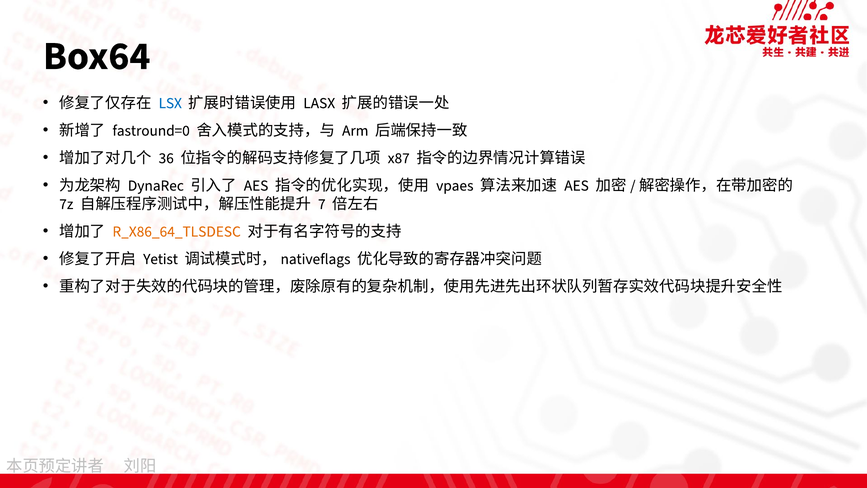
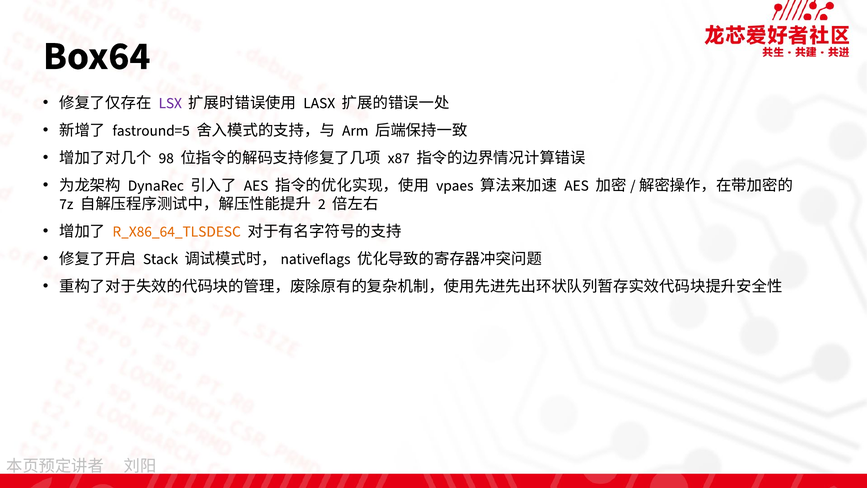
LSX colour: blue -> purple
fastround=0: fastround=0 -> fastround=5
36: 36 -> 98
7: 7 -> 2
Yetist: Yetist -> Stack
